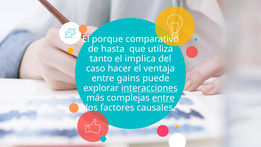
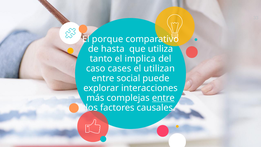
hacer: hacer -> cases
ventaja: ventaja -> utilizan
gains: gains -> social
interacciones underline: present -> none
